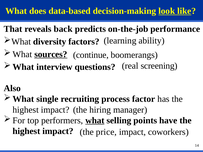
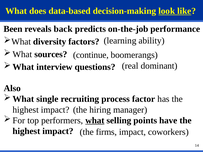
That: That -> Been
sources underline: present -> none
screening: screening -> dominant
price: price -> firms
